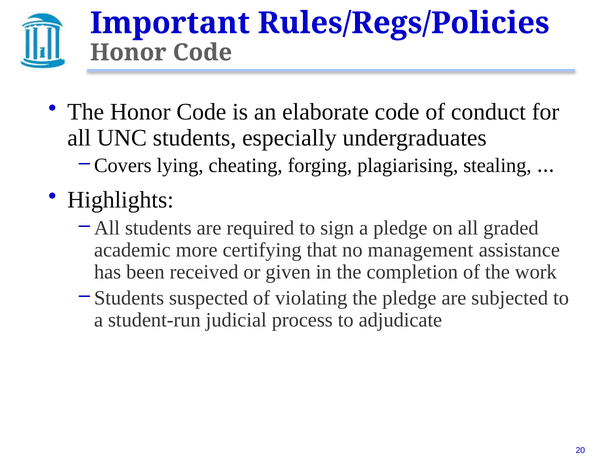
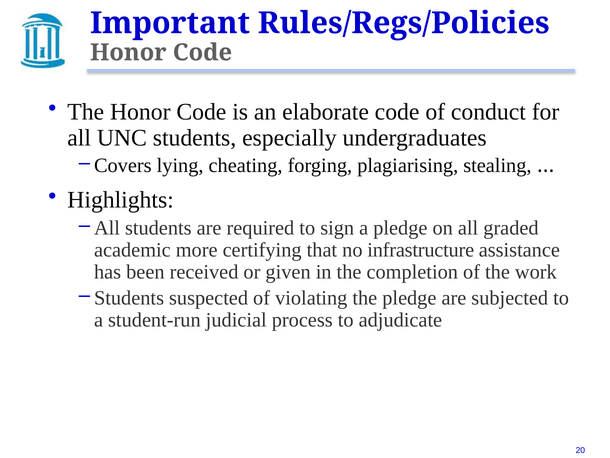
management: management -> infrastructure
